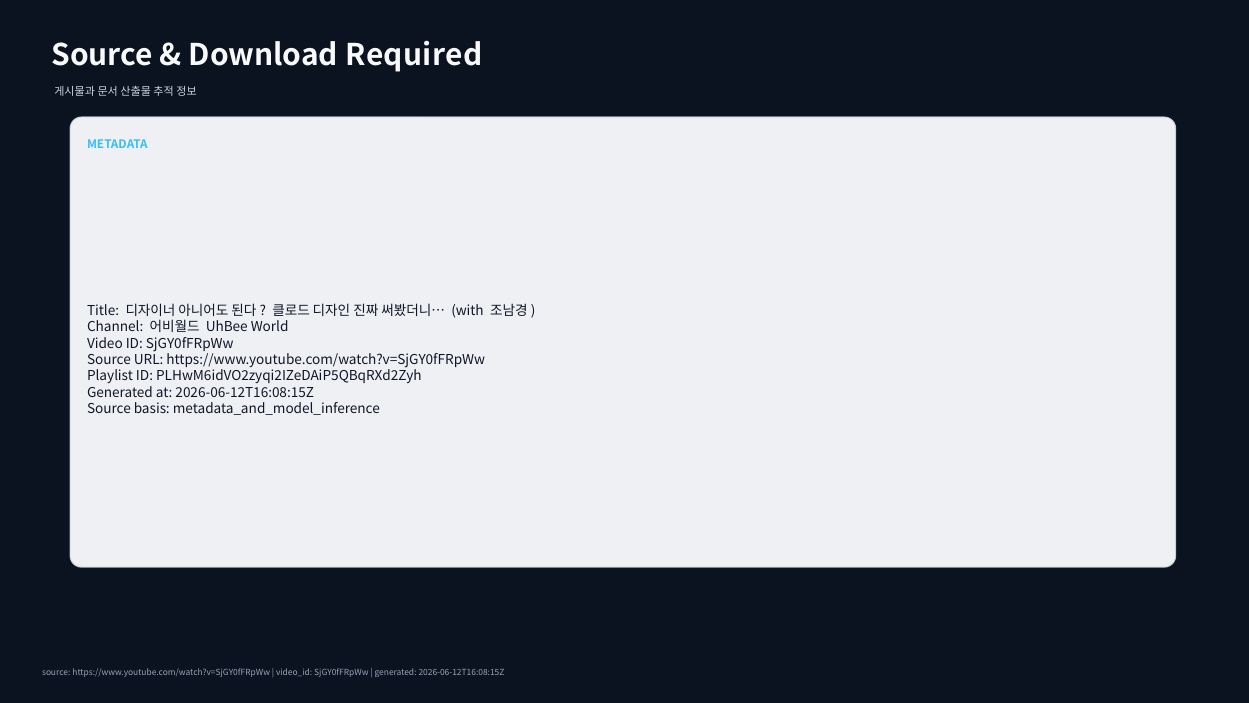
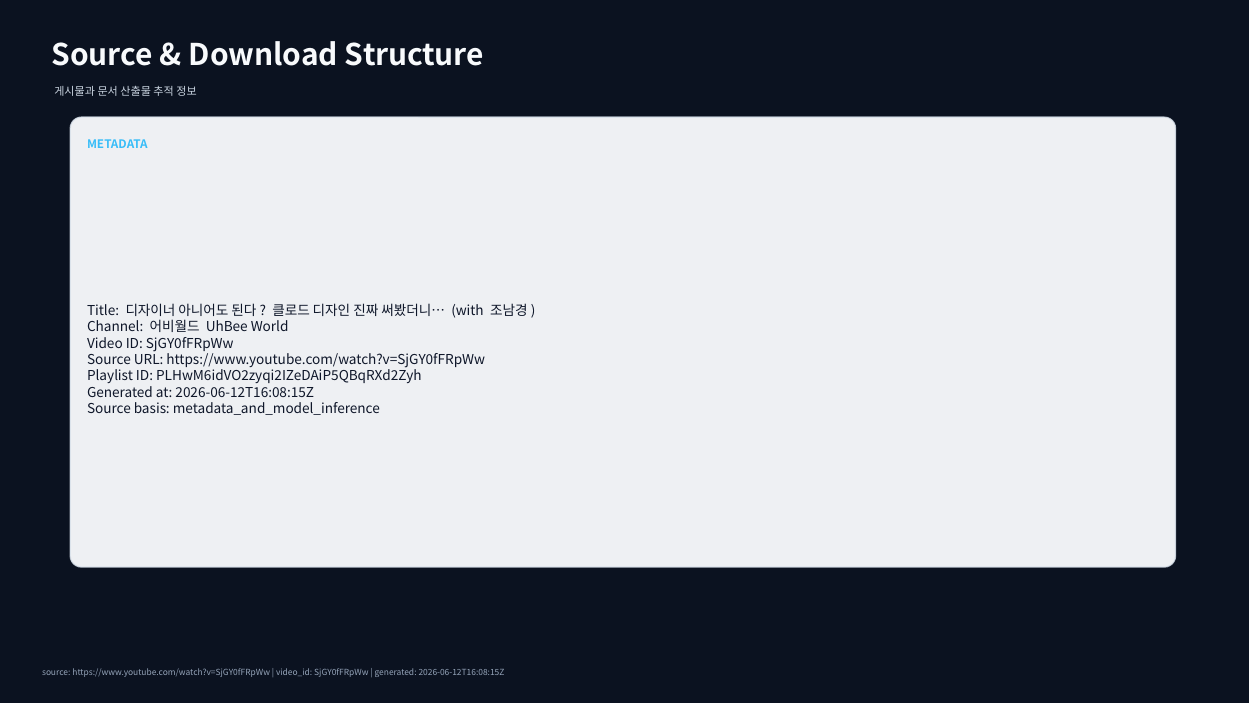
Required: Required -> Structure
